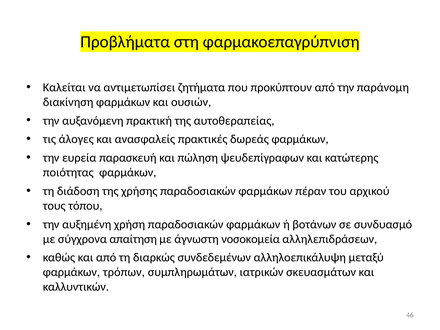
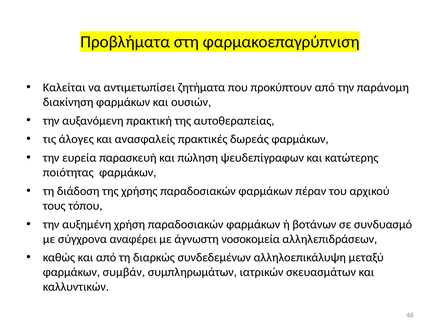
απαίτηση: απαίτηση -> αναφέρει
τρόπων: τρόπων -> συμβάν
